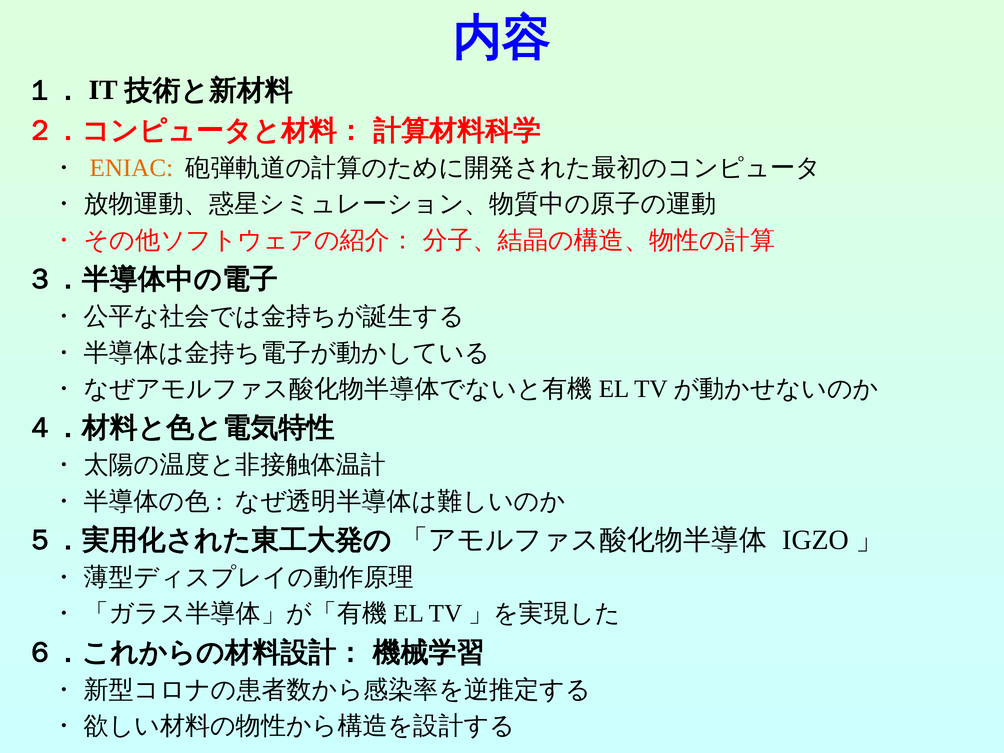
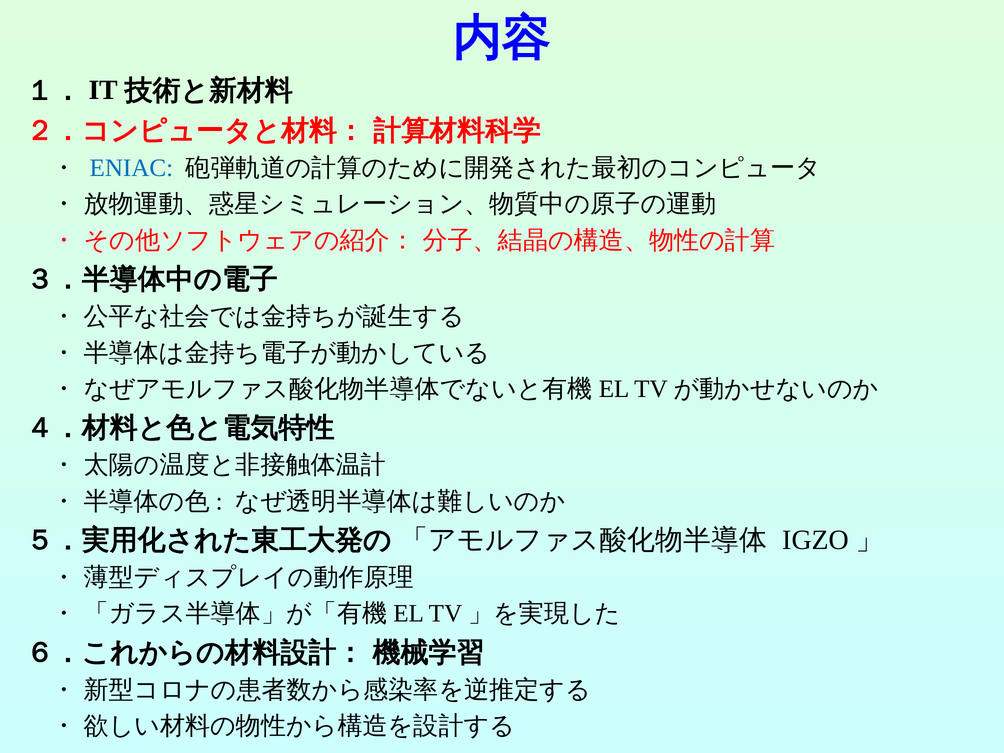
ENIAC colour: orange -> blue
